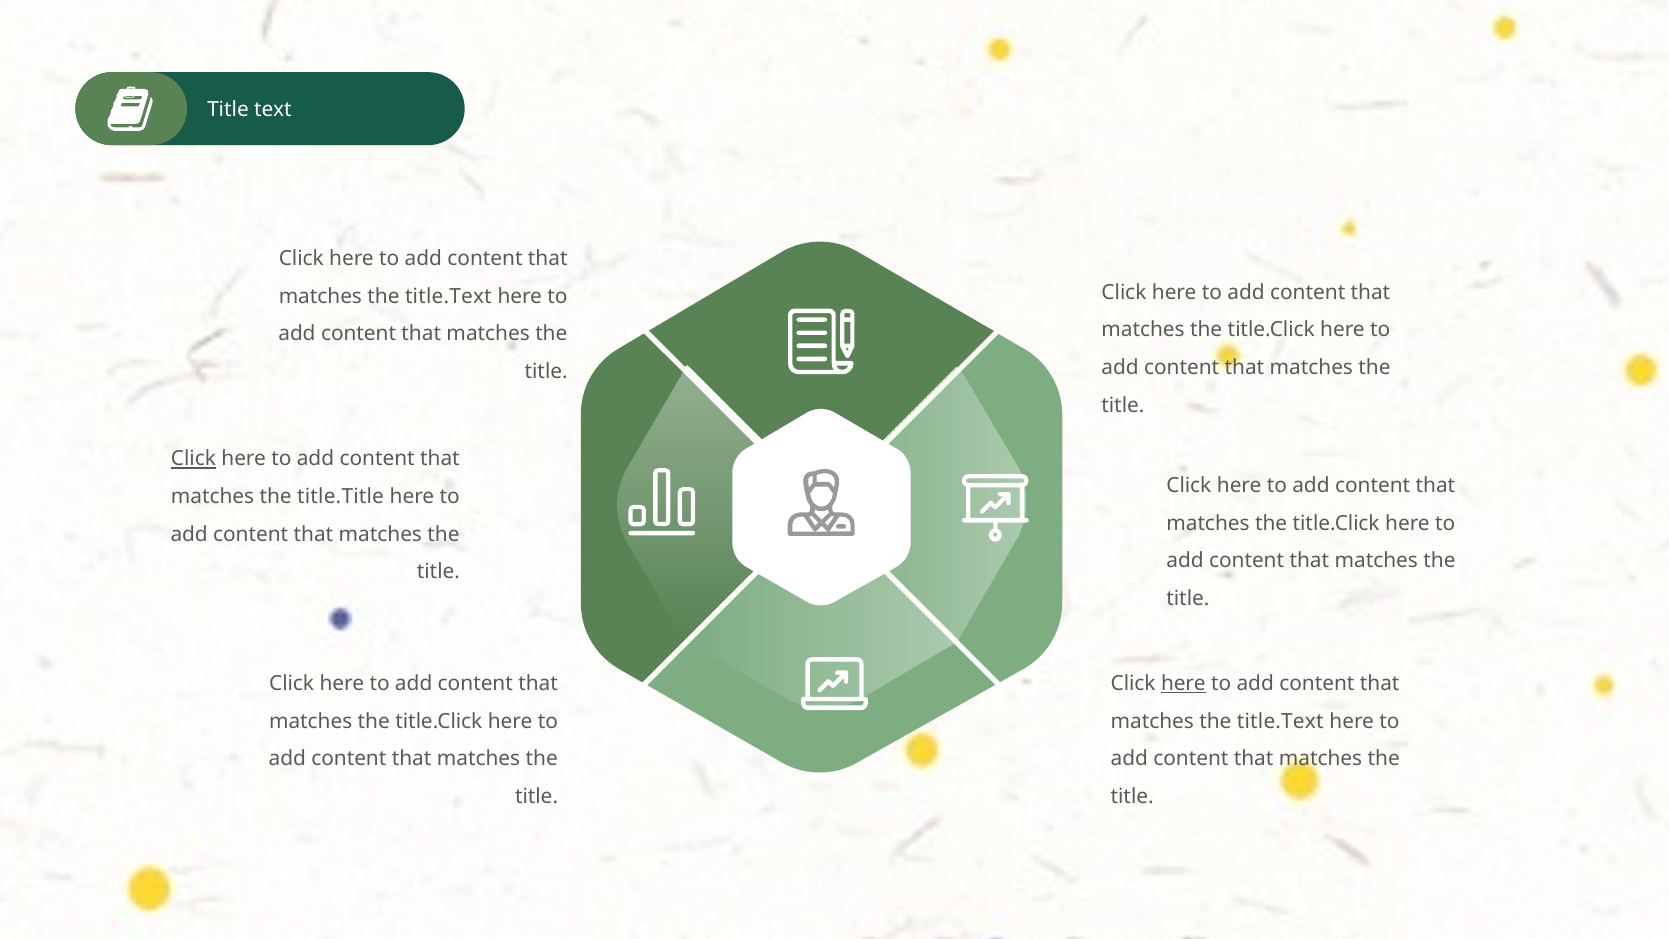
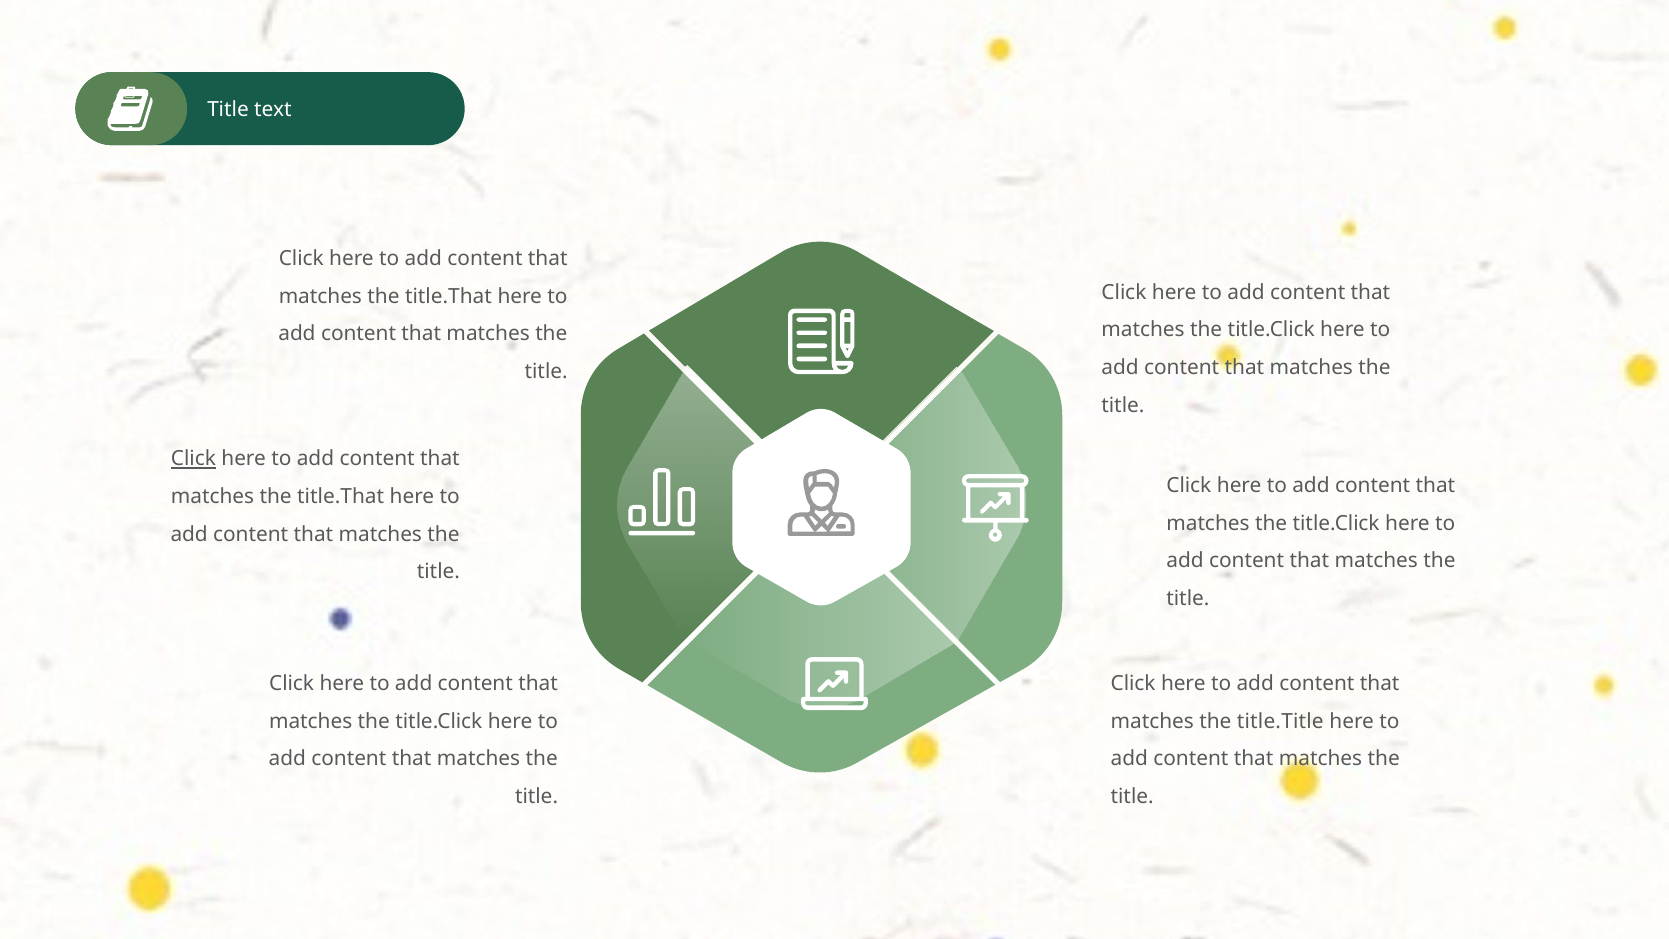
title.Text at (448, 296): title.Text -> title.That
title.Title at (341, 497): title.Title -> title.That
here at (1183, 683) underline: present -> none
title.Text at (1280, 721): title.Text -> title.Title
